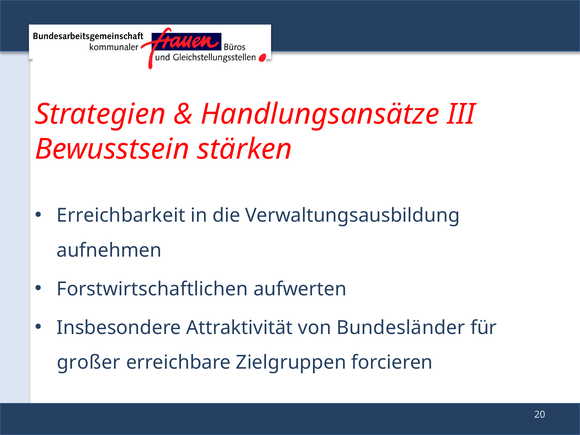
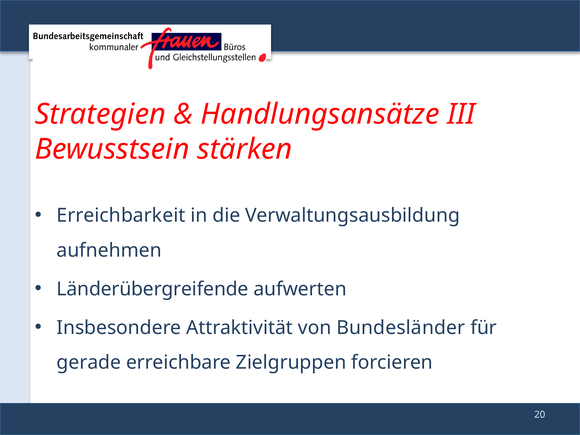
Forstwirtschaftlichen: Forstwirtschaftlichen -> Länderübergreifende
großer: großer -> gerade
